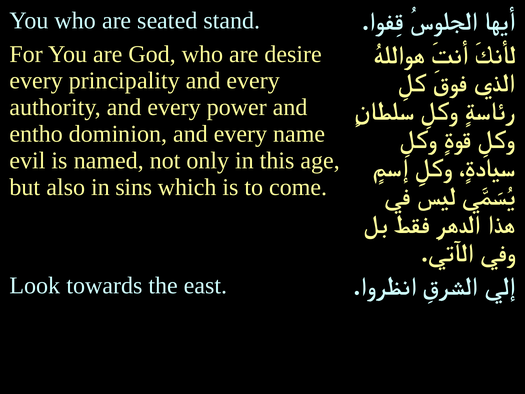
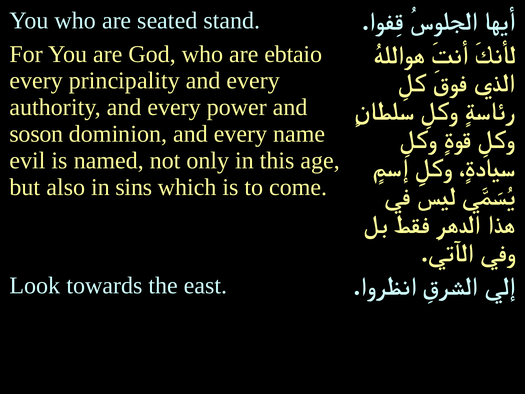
desire: desire -> ebtaio
entho: entho -> soson
